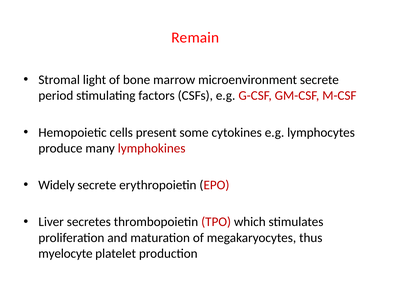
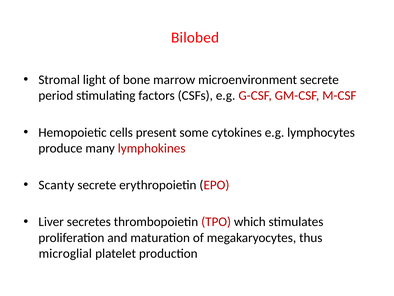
Remain: Remain -> Bilobed
Widely: Widely -> Scanty
myelocyte: myelocyte -> microglial
